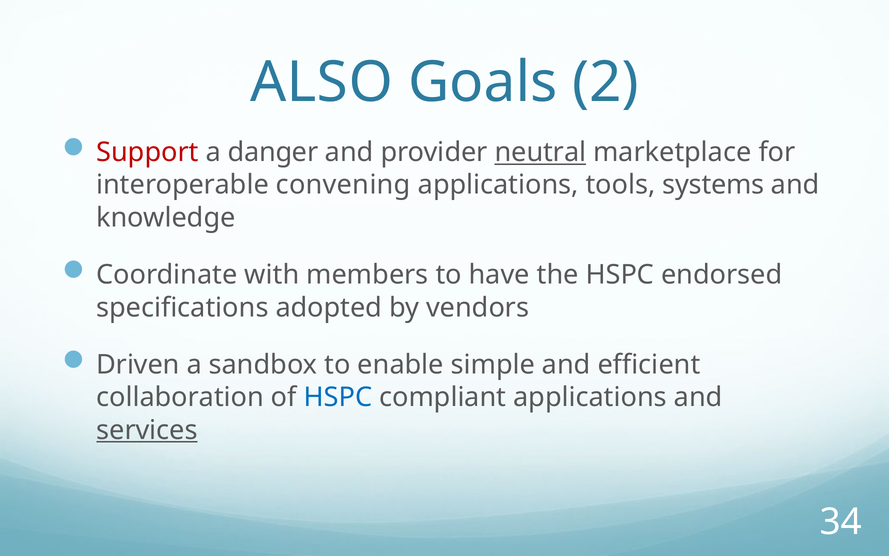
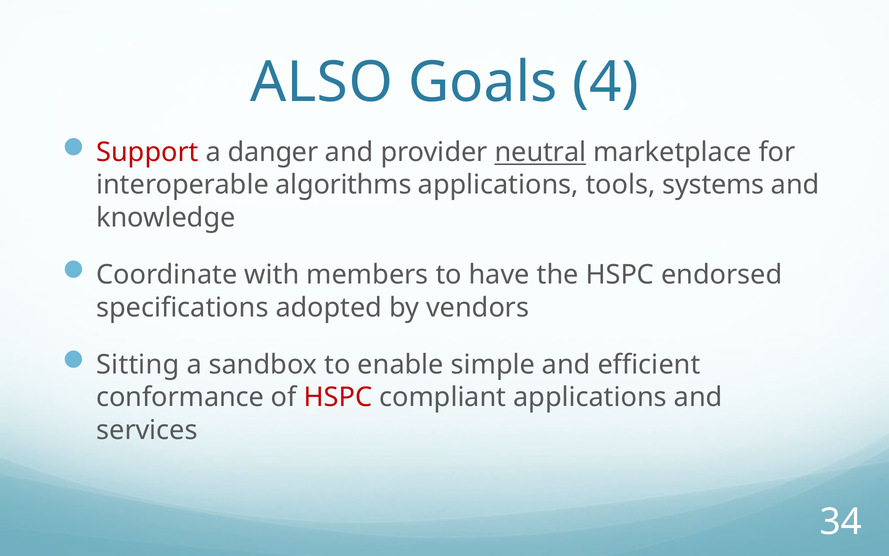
2: 2 -> 4
convening: convening -> algorithms
Driven: Driven -> Sitting
collaboration: collaboration -> conformance
HSPC at (338, 397) colour: blue -> red
services underline: present -> none
